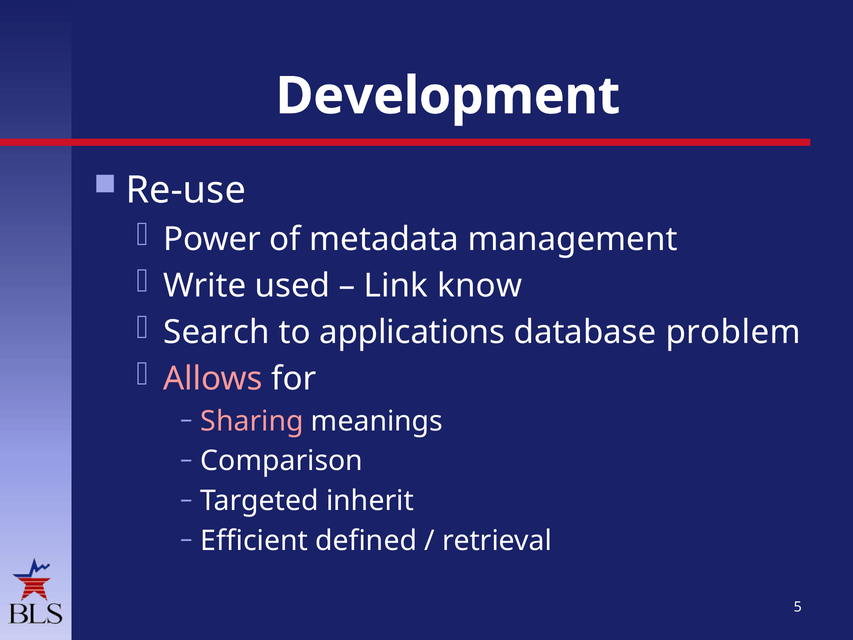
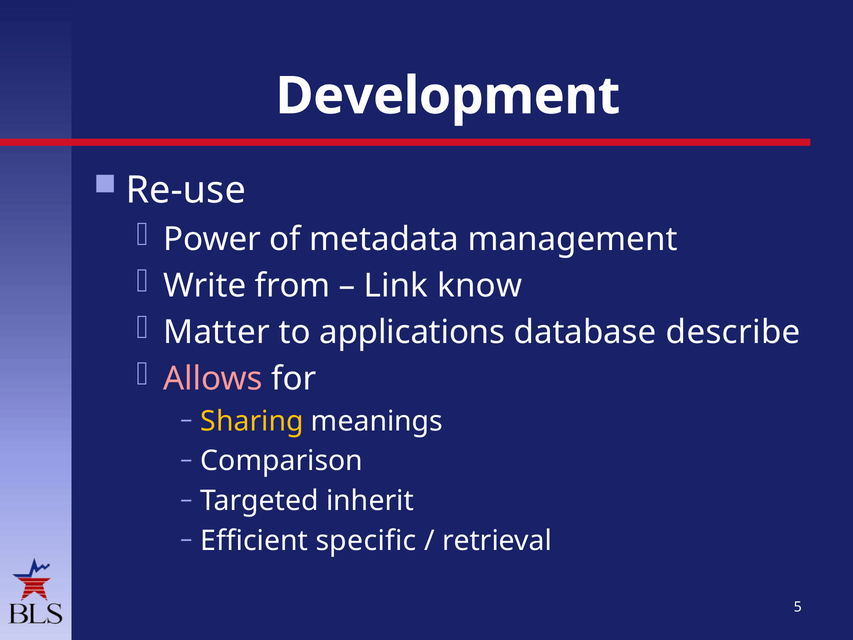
used: used -> from
Search: Search -> Matter
problem: problem -> describe
Sharing colour: pink -> yellow
defined: defined -> specific
